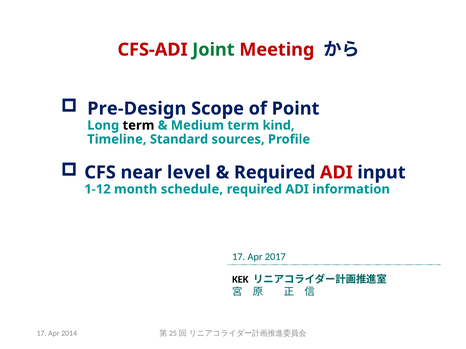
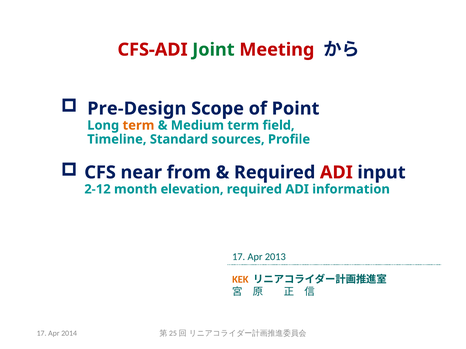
term at (138, 126) colour: black -> orange
kind: kind -> field
level: level -> from
1-12: 1-12 -> 2-12
schedule: schedule -> elevation
2017: 2017 -> 2013
KEK colour: black -> orange
